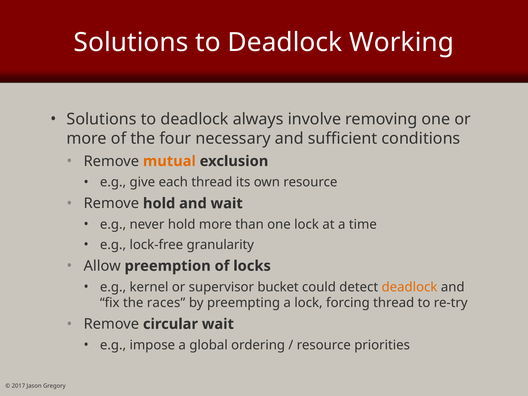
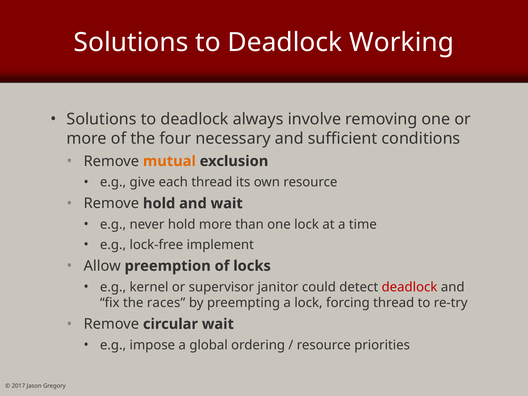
granularity: granularity -> implement
bucket: bucket -> janitor
deadlock at (410, 287) colour: orange -> red
